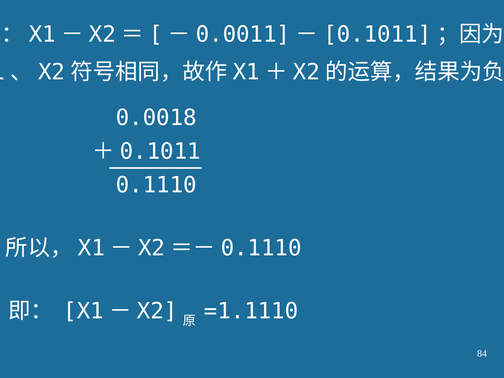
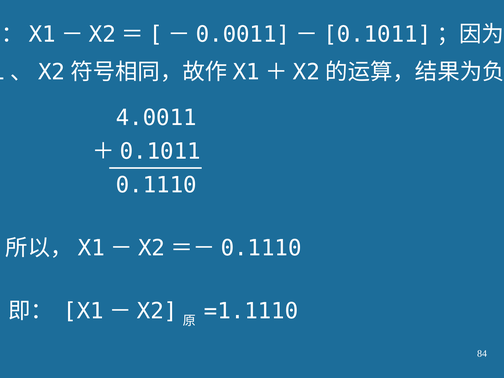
0.0018: 0.0018 -> 4.0011
